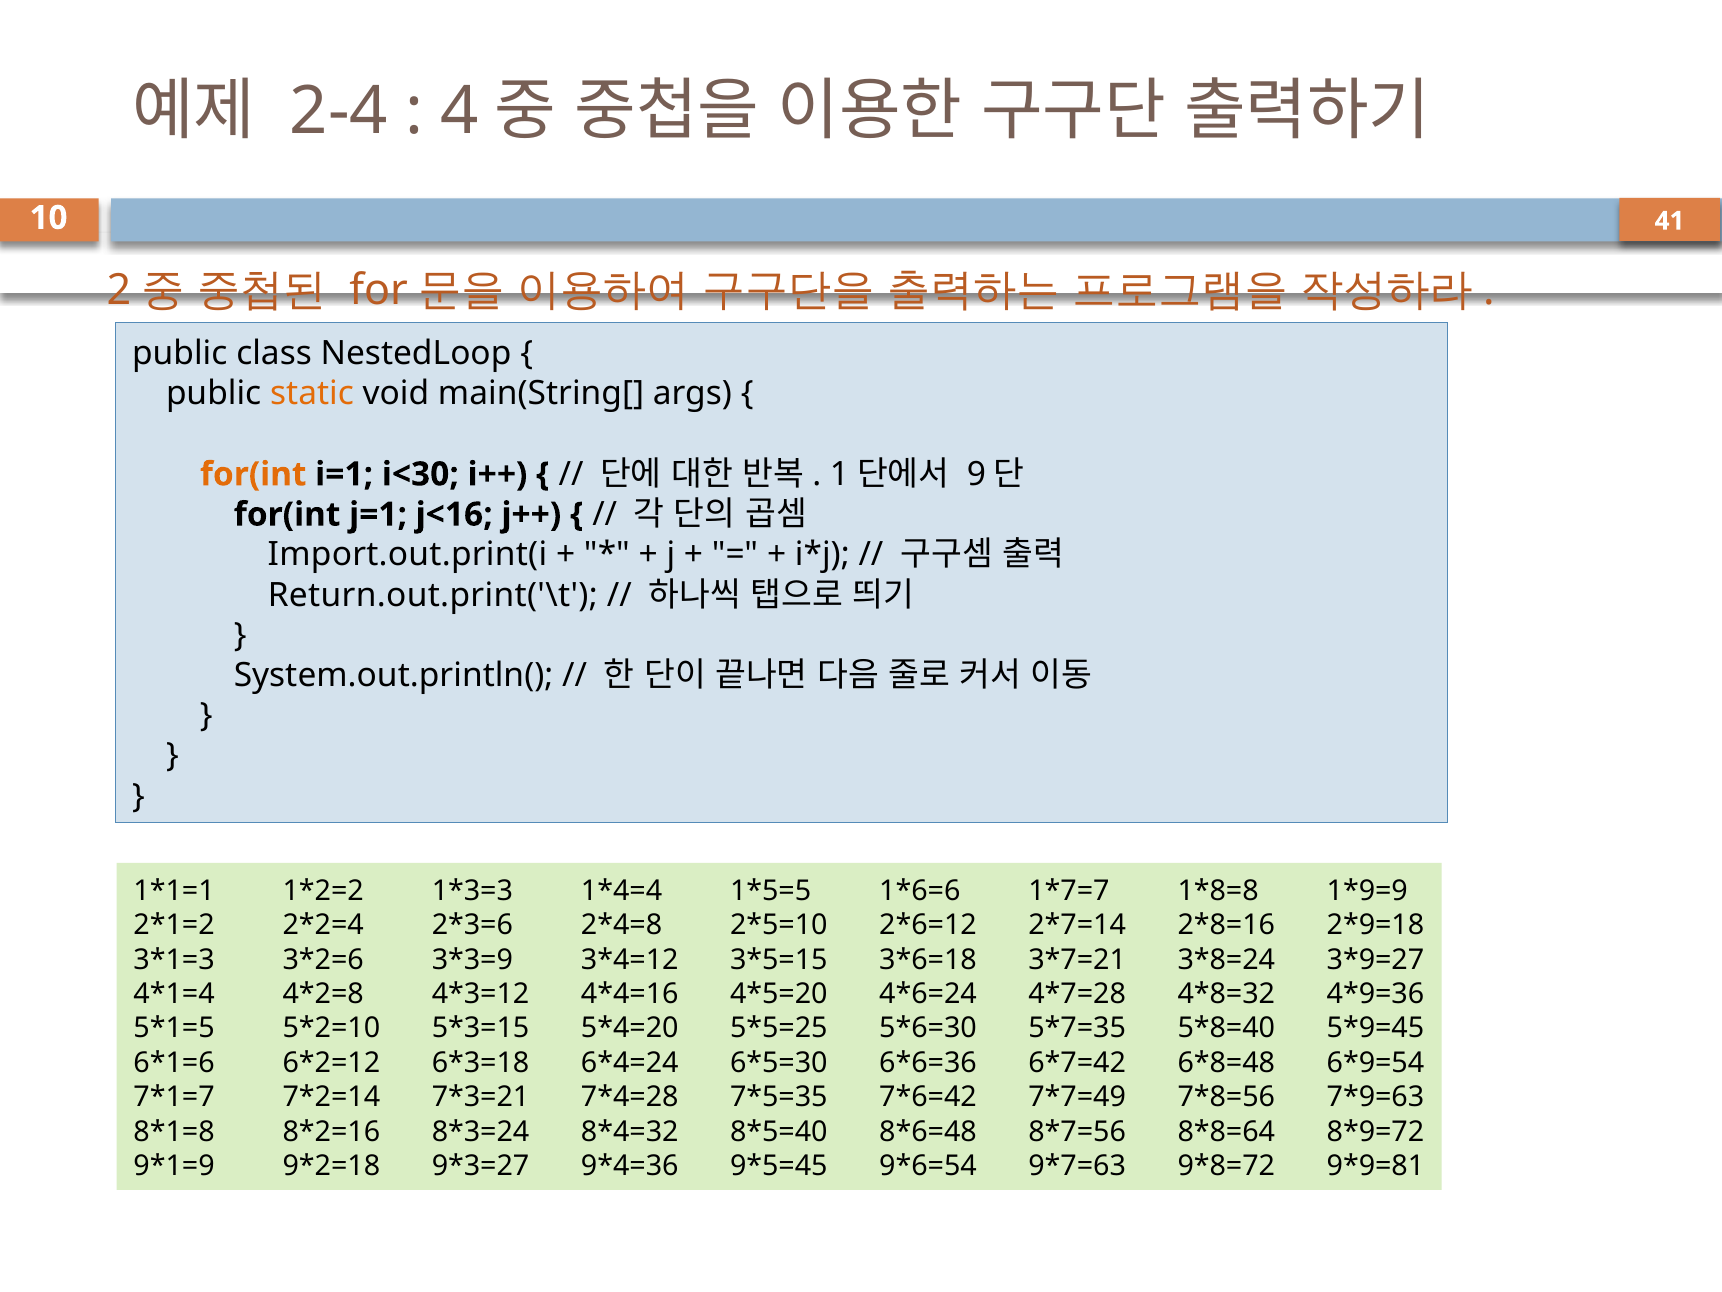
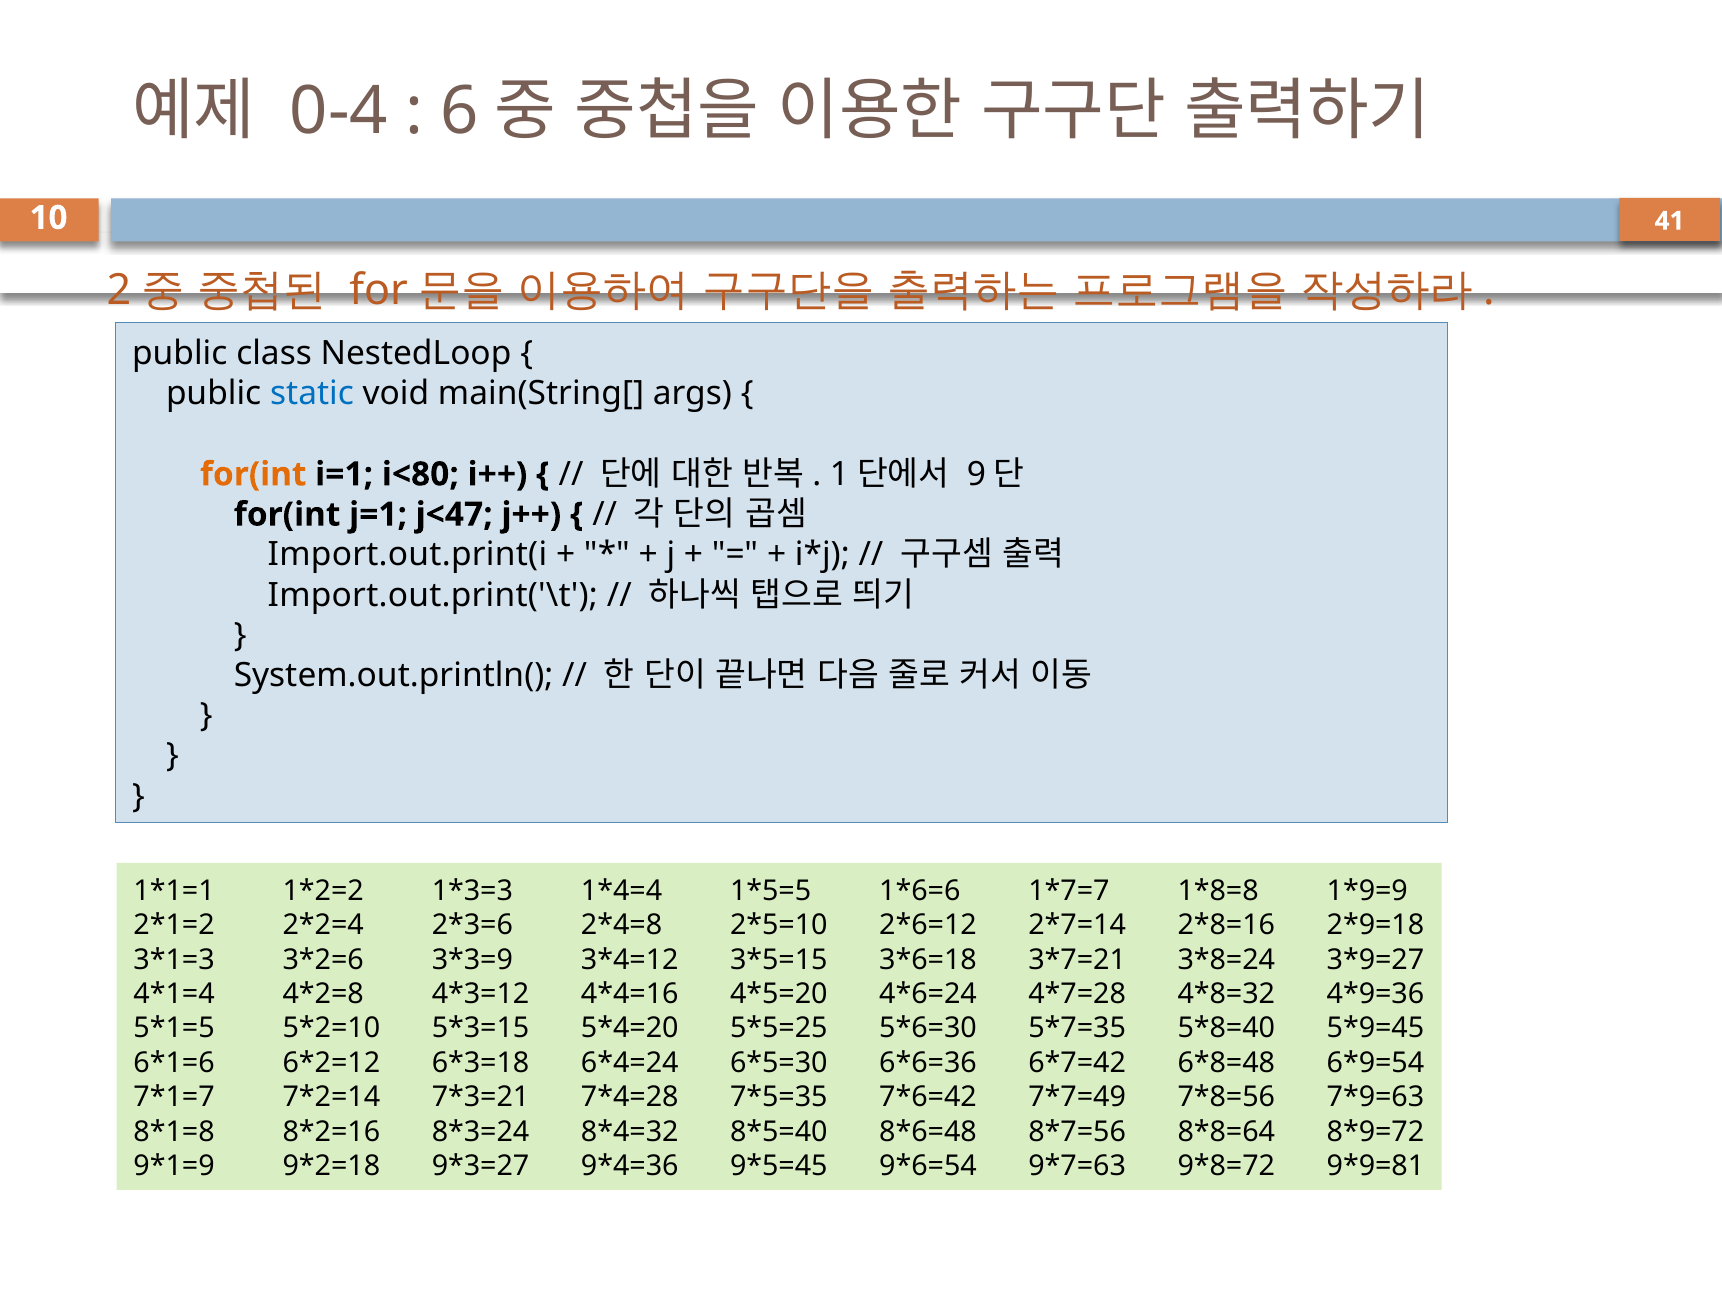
2-4: 2-4 -> 0-4
4: 4 -> 6
static colour: orange -> blue
i<30: i<30 -> i<80
j<16: j<16 -> j<47
Return.out.print('\t: Return.out.print('\t -> Import.out.print('\t
